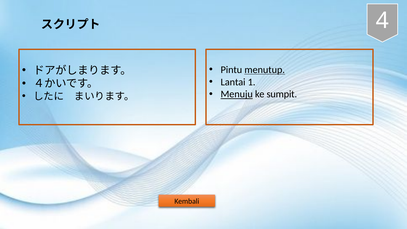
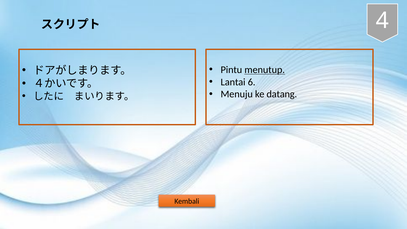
1: 1 -> 6
Menuju underline: present -> none
sumpit: sumpit -> datang
